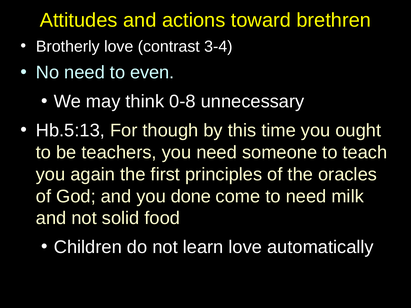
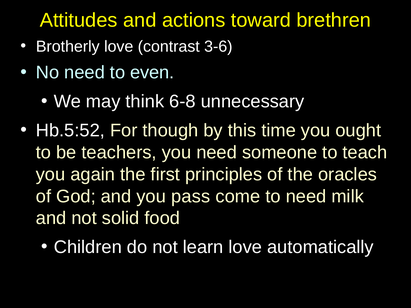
3-4: 3-4 -> 3-6
0-8: 0-8 -> 6-8
Hb.5:13: Hb.5:13 -> Hb.5:52
done: done -> pass
